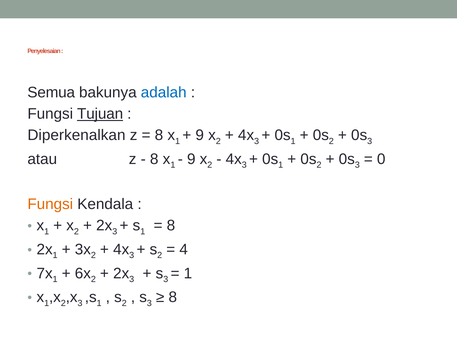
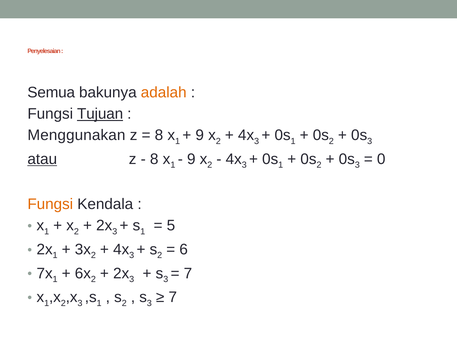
adalah colour: blue -> orange
Diperkenalkan: Diperkenalkan -> Menggunakan
atau underline: none -> present
8 at (171, 225): 8 -> 5
4: 4 -> 6
1 at (188, 273): 1 -> 7
8 at (173, 297): 8 -> 7
